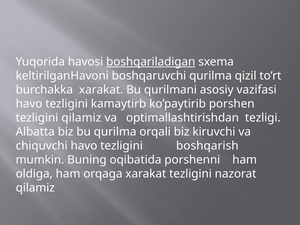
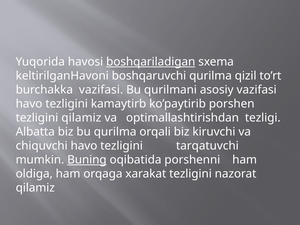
burchakka xarakat: xarakat -> vazifasi
boshqarish: boshqarish -> tarqatuvchi
Buning underline: none -> present
